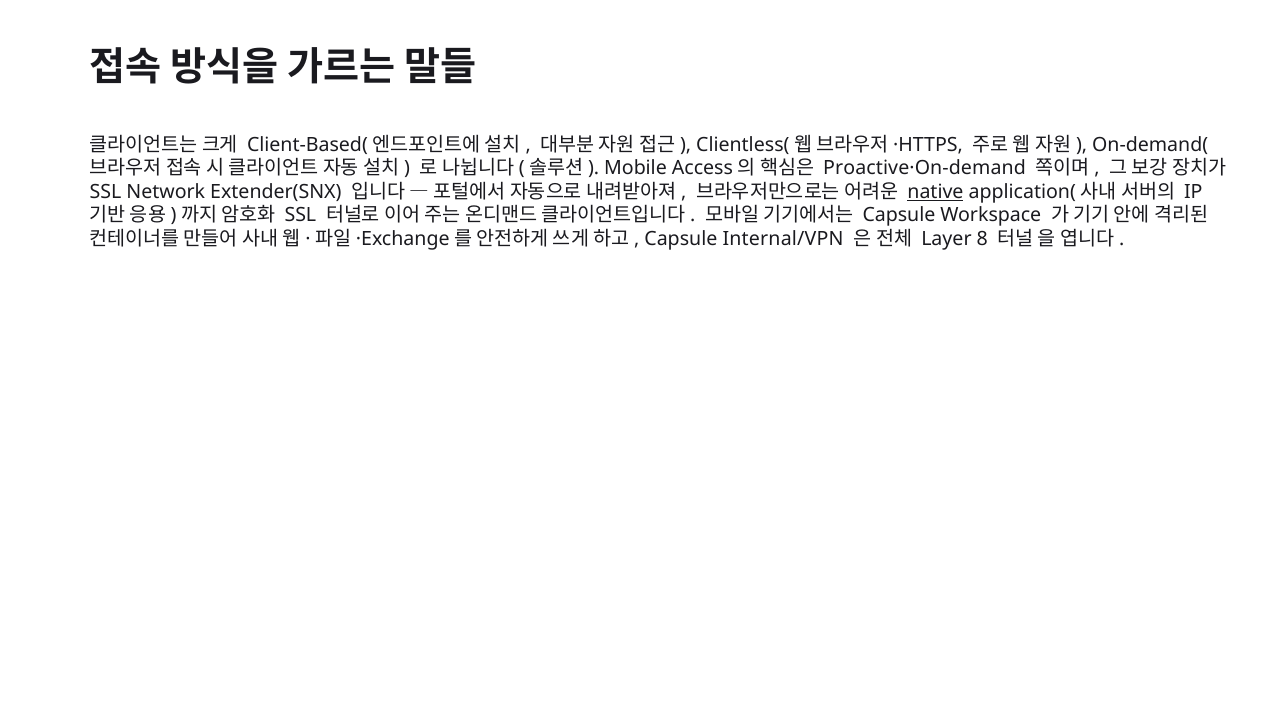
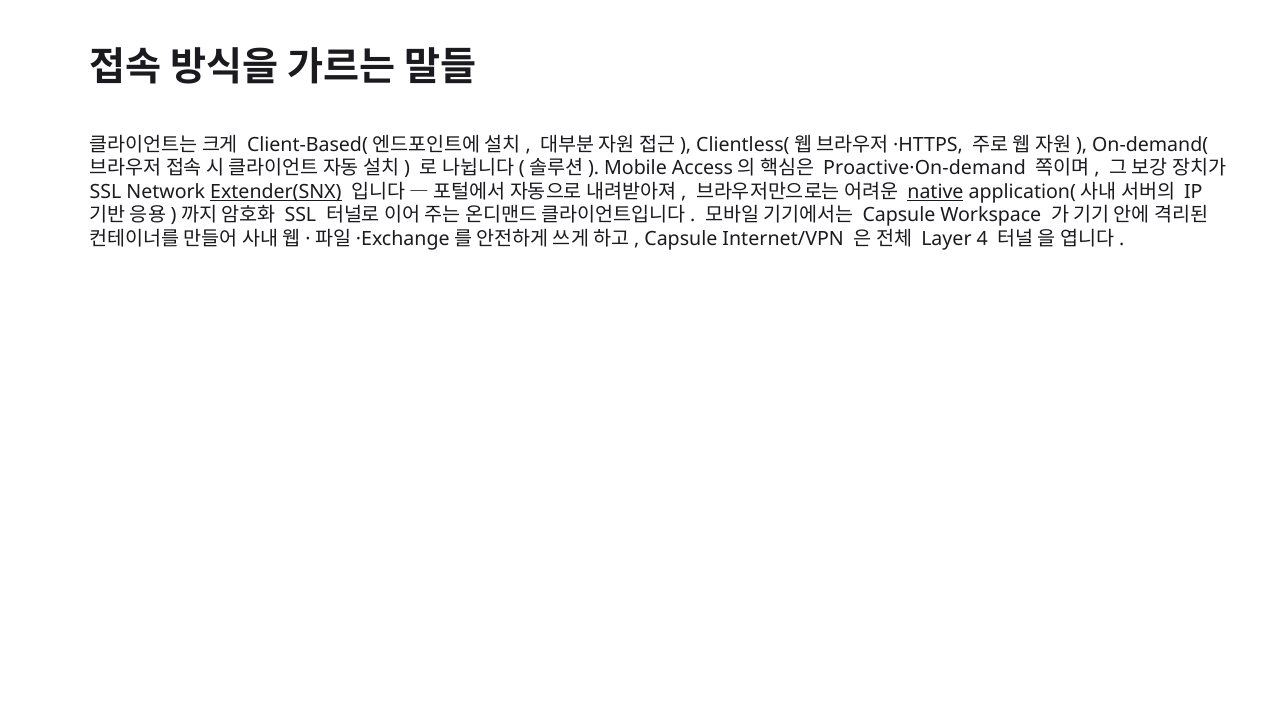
Extender(SNX underline: none -> present
Internal/VPN: Internal/VPN -> Internet/VPN
8: 8 -> 4
